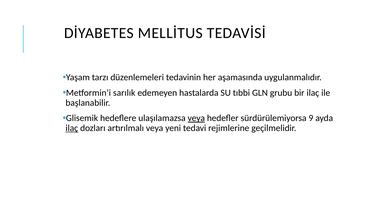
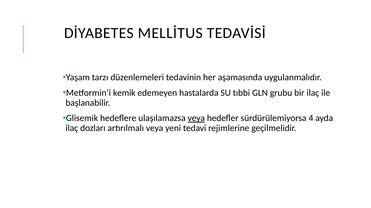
sarılık: sarılık -> kemik
9: 9 -> 4
ilaç at (72, 129) underline: present -> none
